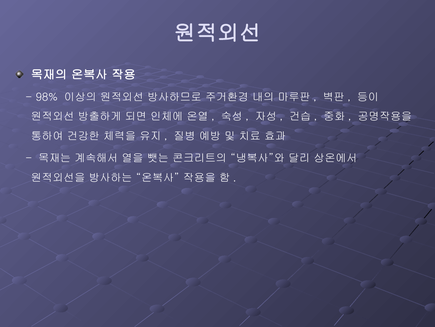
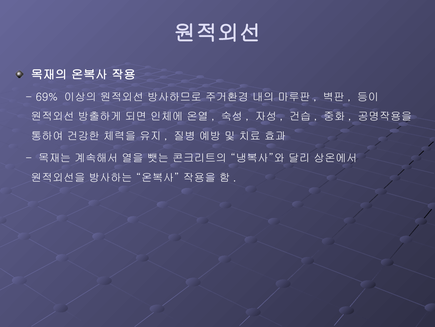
98%: 98% -> 69%
